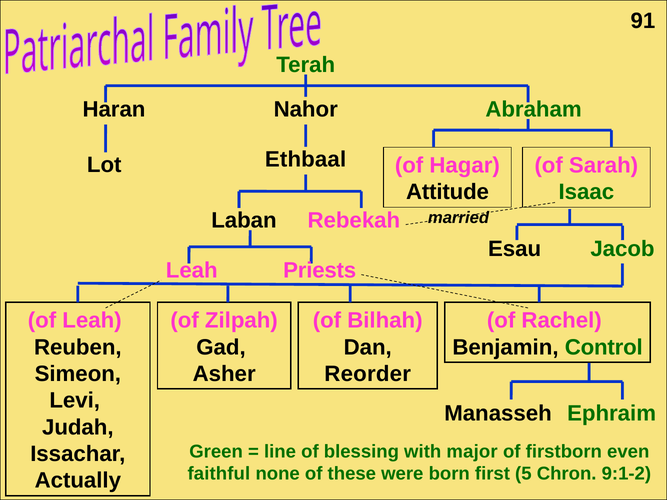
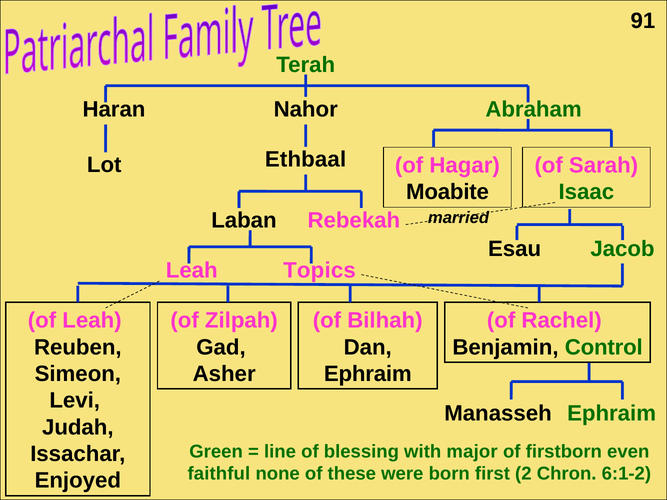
Attitude: Attitude -> Moabite
Priests: Priests -> Topics
Reorder at (368, 374): Reorder -> Ephraim
5: 5 -> 2
9:1-2: 9:1-2 -> 6:1-2
Actually: Actually -> Enjoyed
